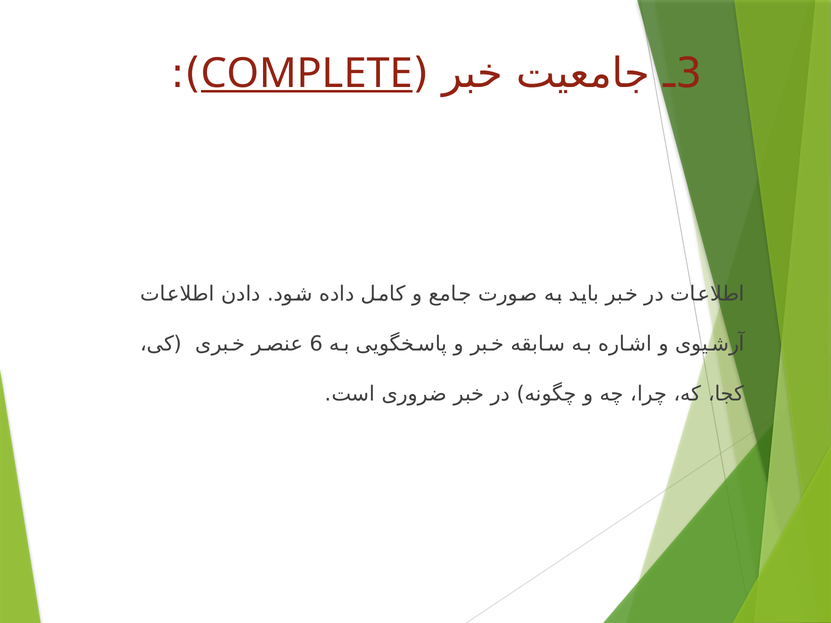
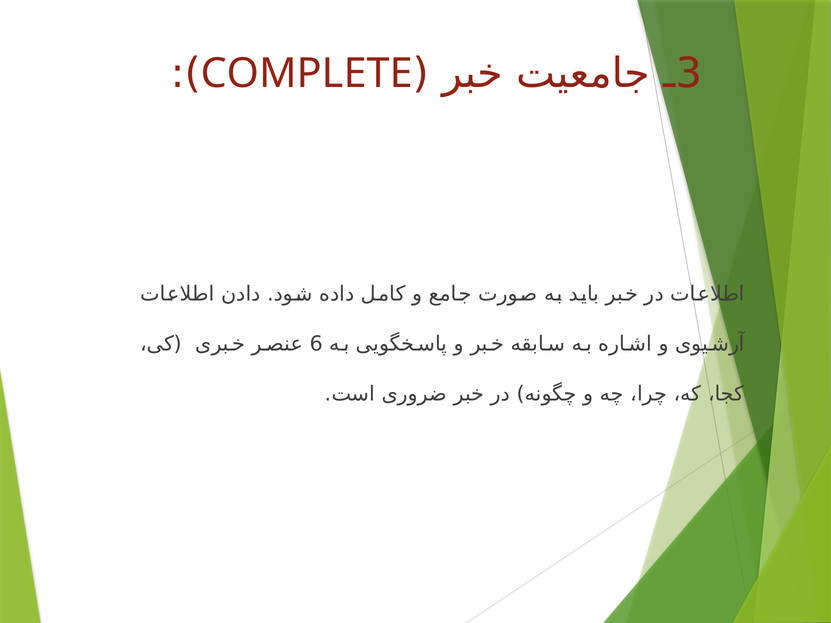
COMPLETE underline: present -> none
